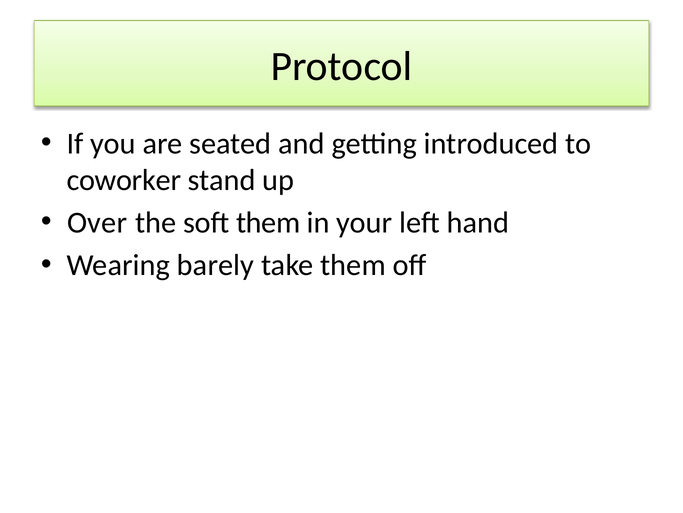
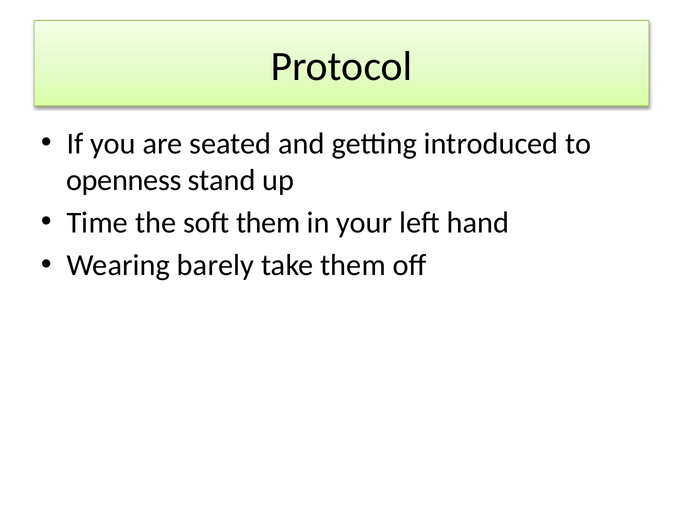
coworker: coworker -> openness
Over: Over -> Time
